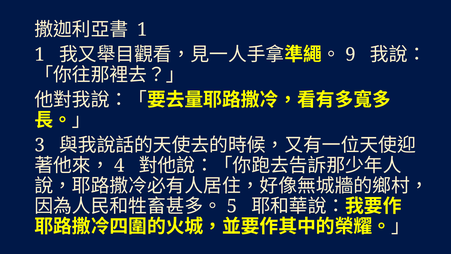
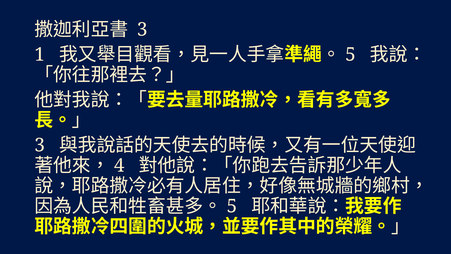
1 at (142, 30): 1 -> 3
9 at (350, 55): 9 -> 5
